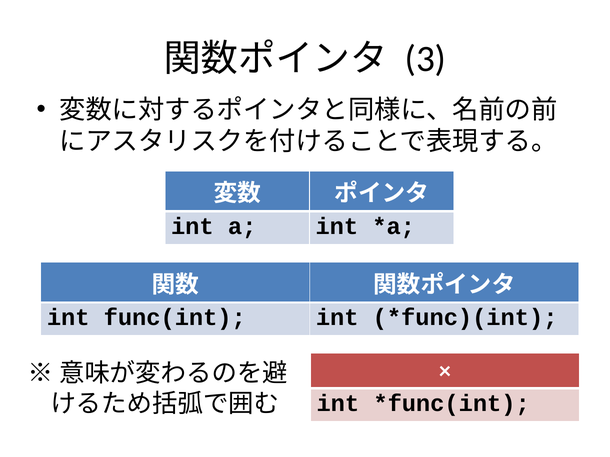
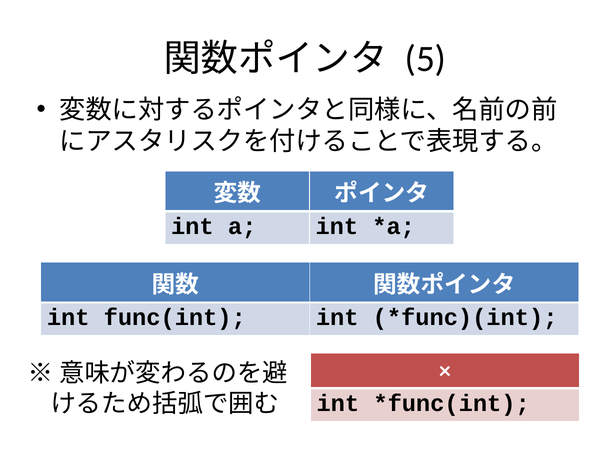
3: 3 -> 5
